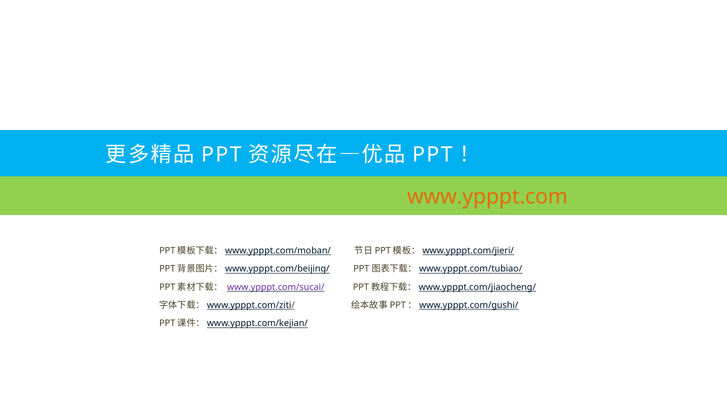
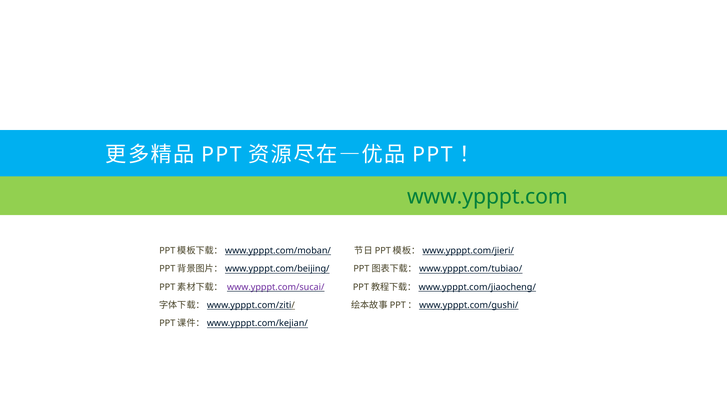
www.ypppt.com colour: orange -> green
